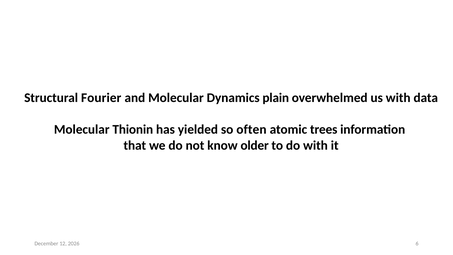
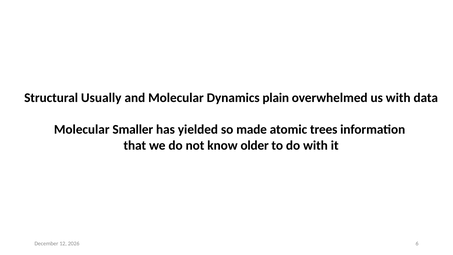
Fourier: Fourier -> Usually
Thionin: Thionin -> Smaller
often: often -> made
